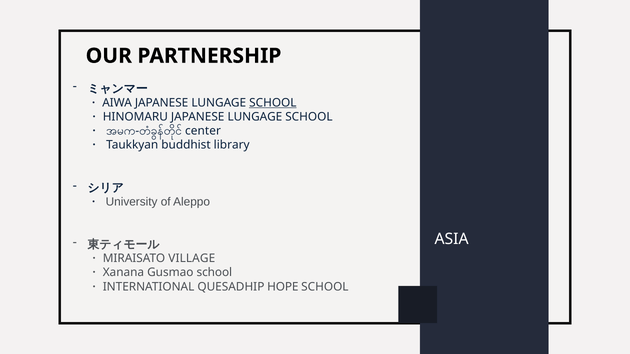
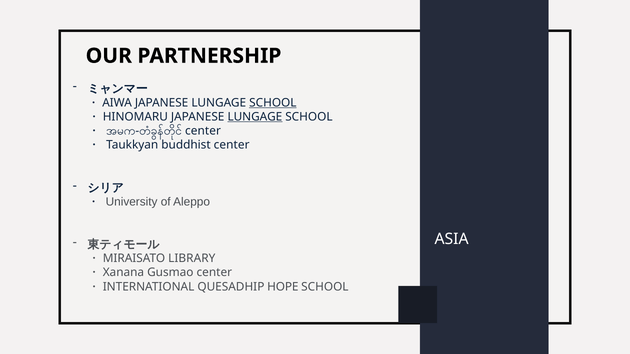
LUNGAGE at (255, 117) underline: none -> present
buddhist library: library -> center
VILLAGE: VILLAGE -> LIBRARY
Gusmao school: school -> center
